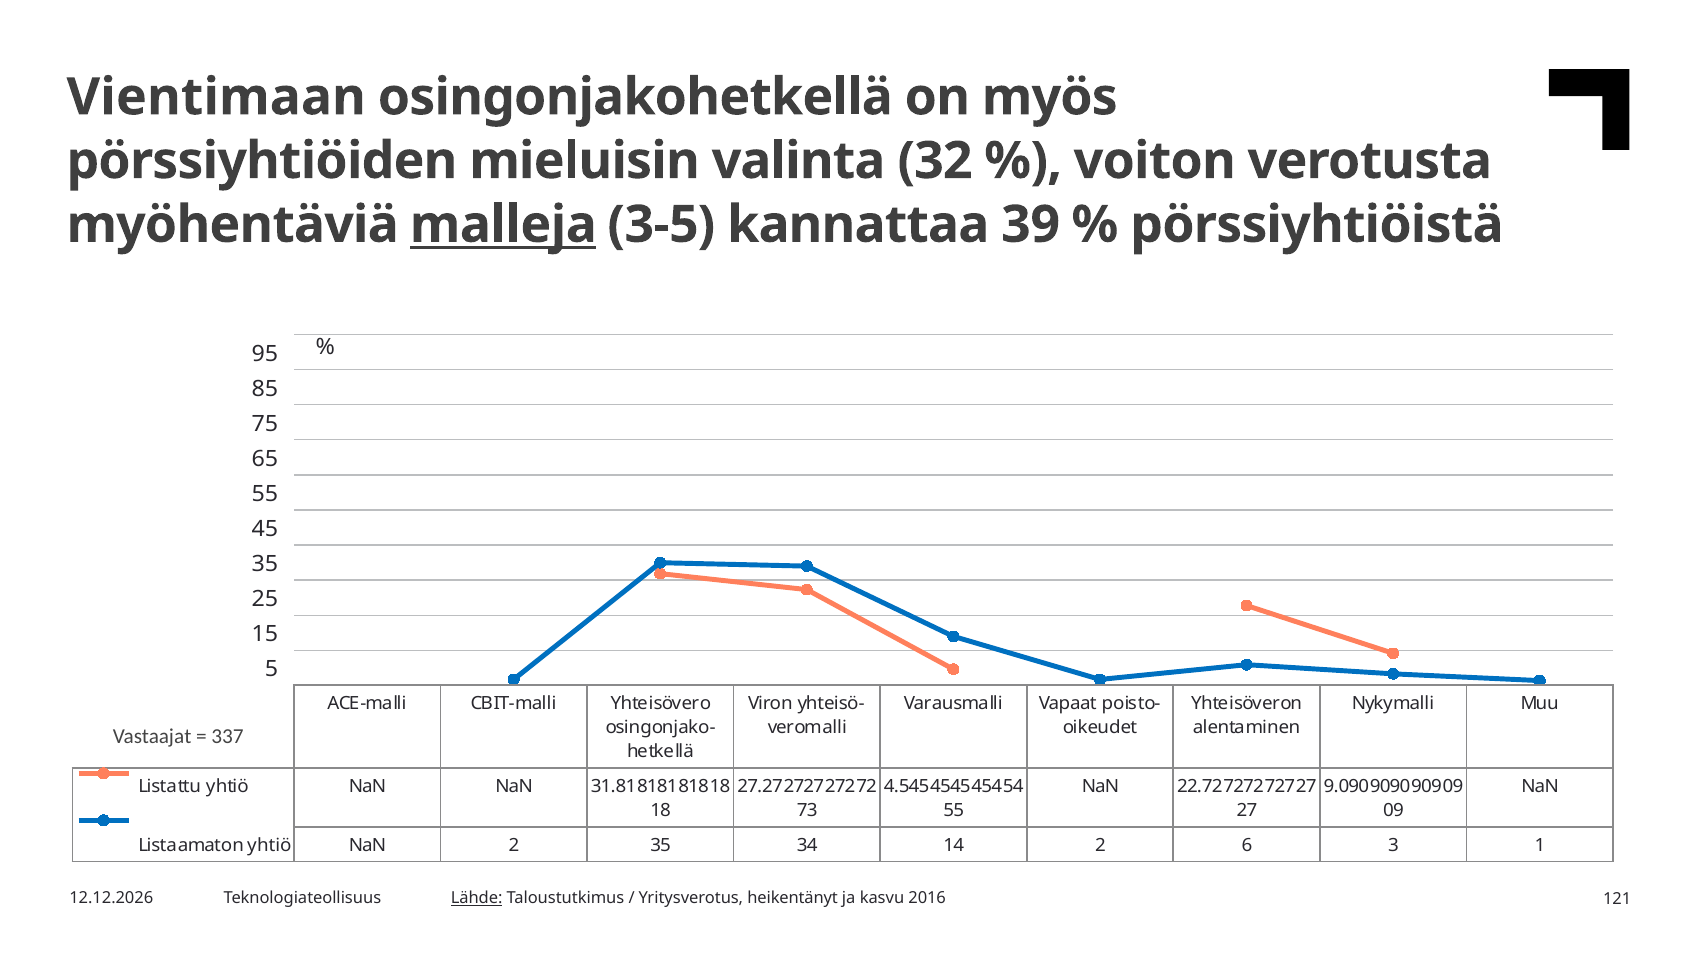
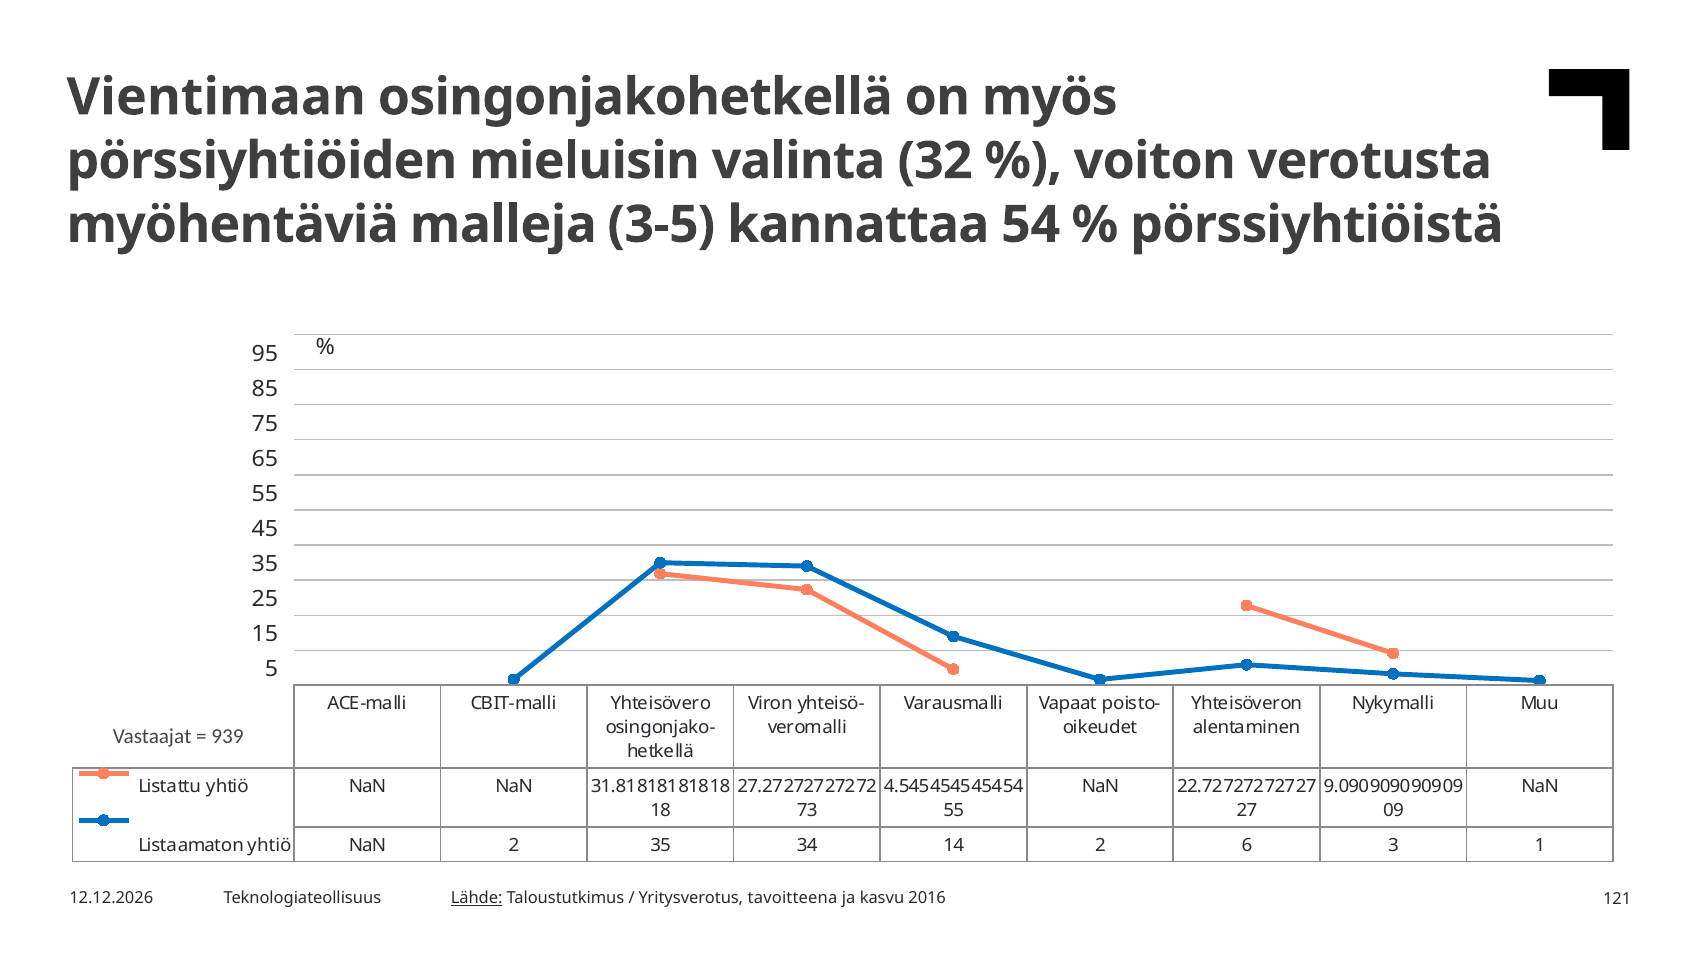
malleja underline: present -> none
39: 39 -> 54
337: 337 -> 939
heikentänyt: heikentänyt -> tavoitteena
